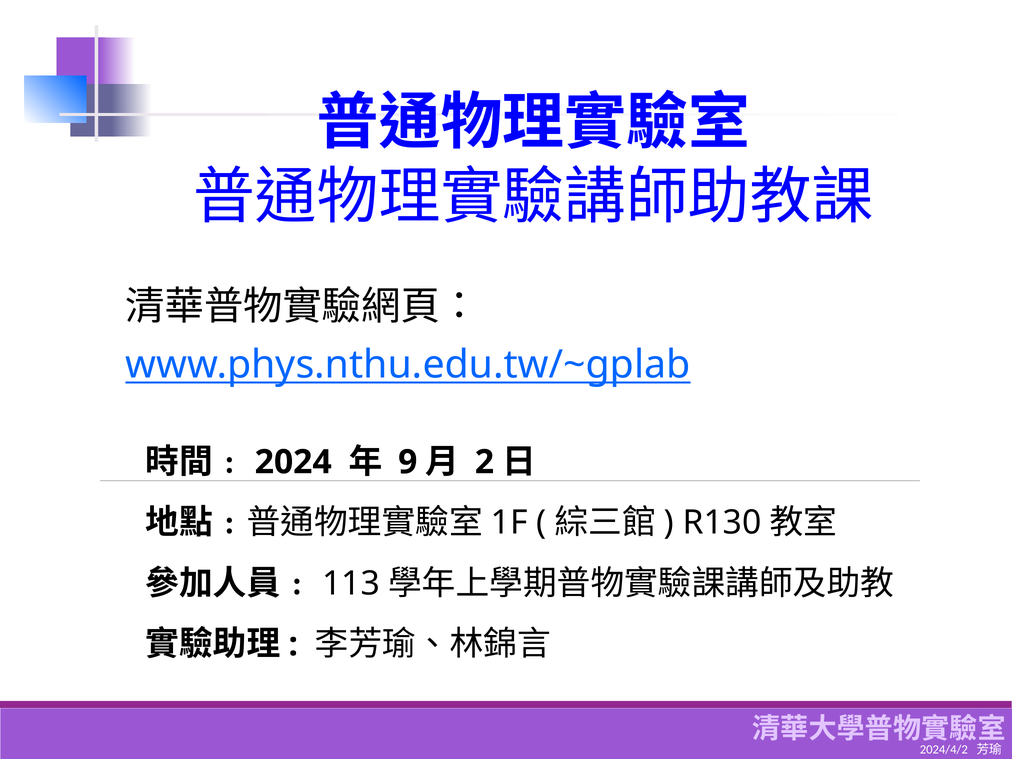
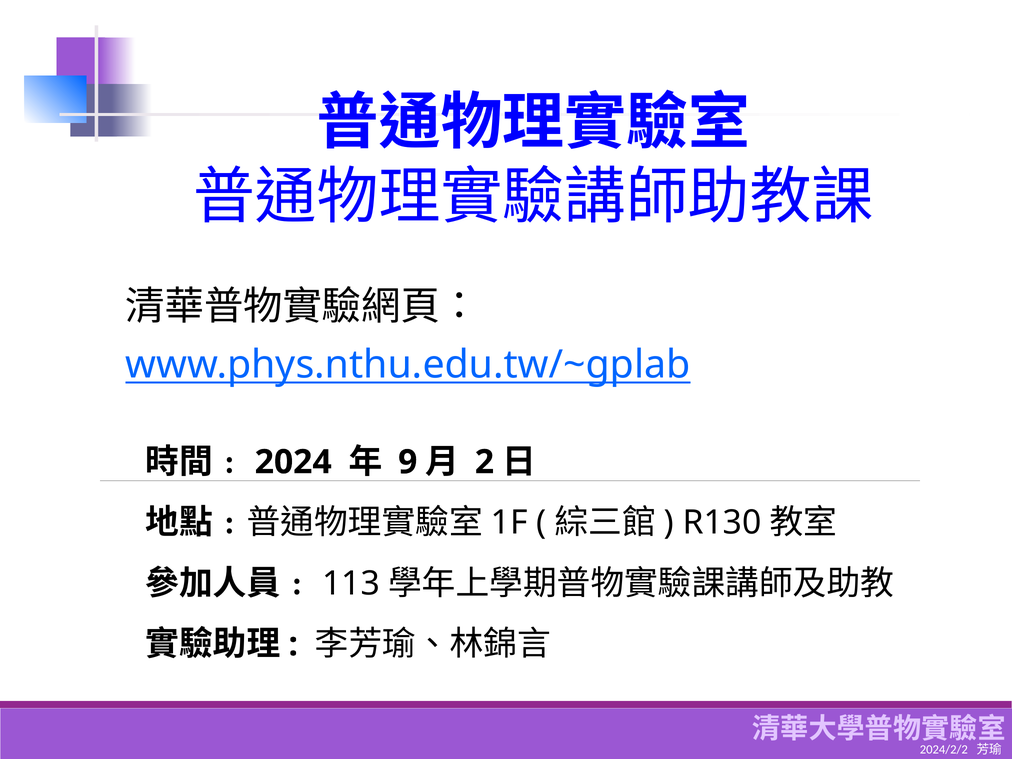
2024/4/2: 2024/4/2 -> 2024/2/2
